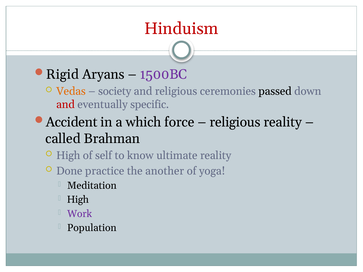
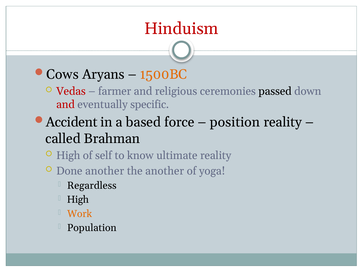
Rigid: Rigid -> Cows
1500BC colour: purple -> orange
Vedas colour: orange -> red
society: society -> farmer
which: which -> based
religious at (235, 122): religious -> position
Done practice: practice -> another
Meditation: Meditation -> Regardless
Work colour: purple -> orange
